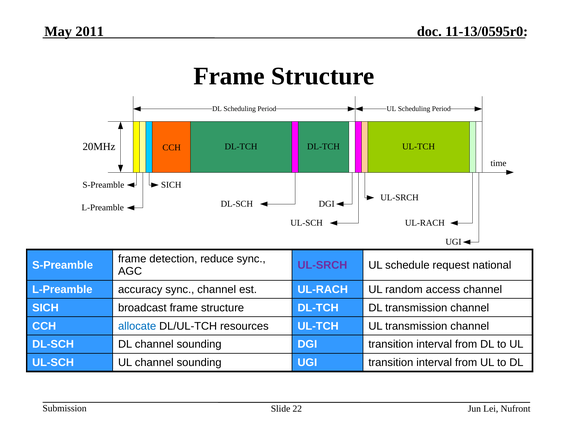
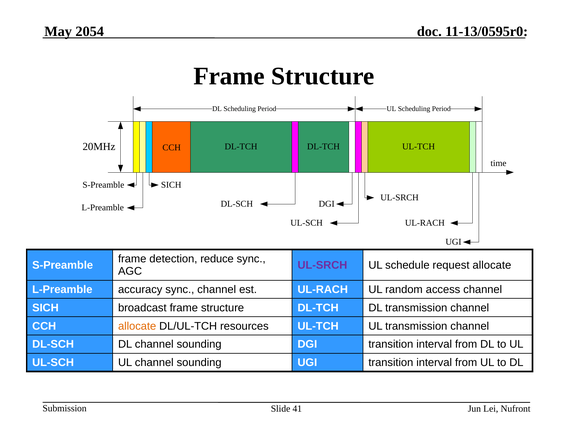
2011: 2011 -> 2054
request national: national -> allocate
allocate at (137, 326) colour: blue -> orange
22: 22 -> 41
